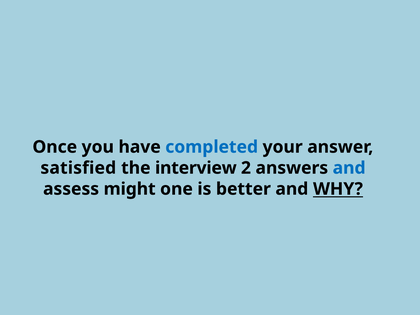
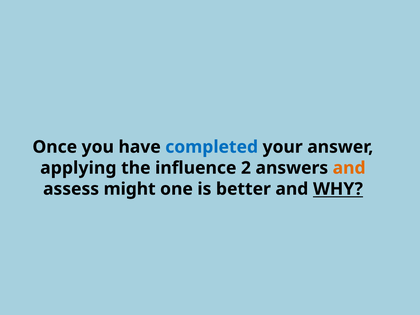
satisfied: satisfied -> applying
interview: interview -> influence
and at (349, 168) colour: blue -> orange
